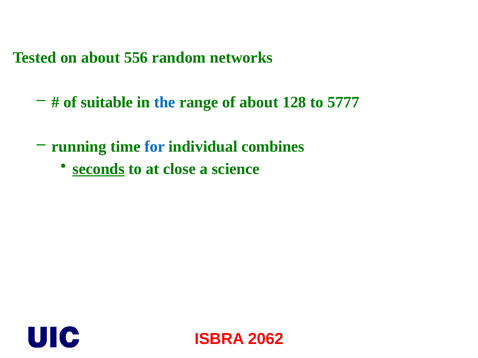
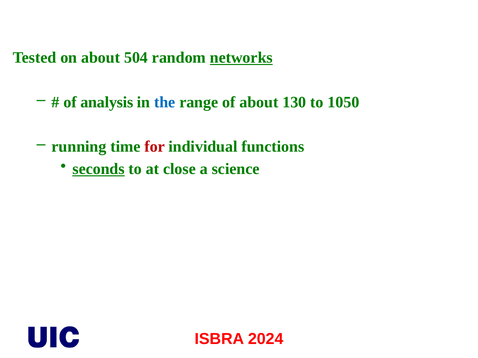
556: 556 -> 504
networks underline: none -> present
suitable: suitable -> analysis
128: 128 -> 130
5777: 5777 -> 1050
for colour: blue -> red
combines: combines -> functions
2062: 2062 -> 2024
